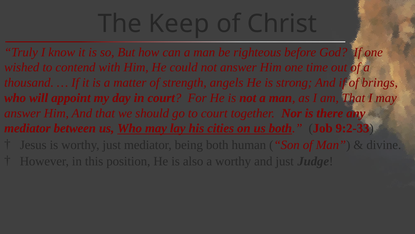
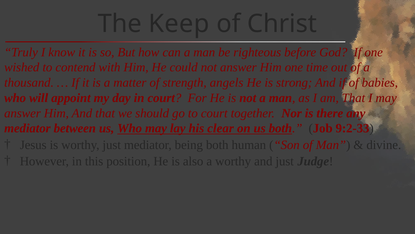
brings: brings -> babies
cities: cities -> clear
